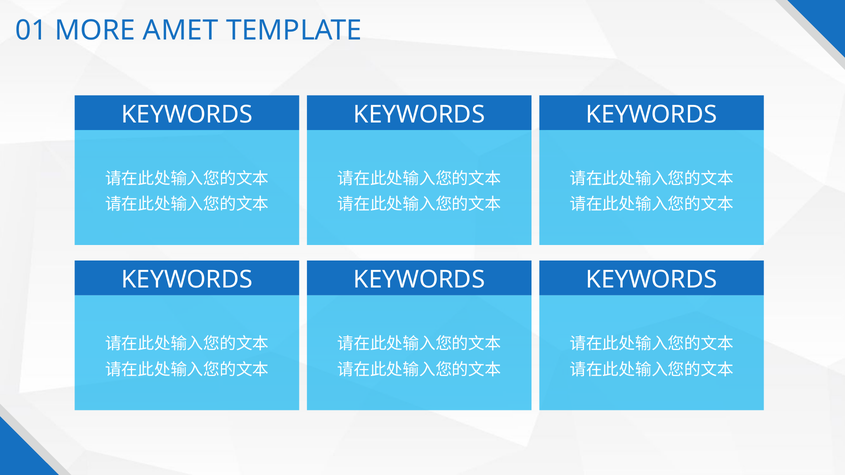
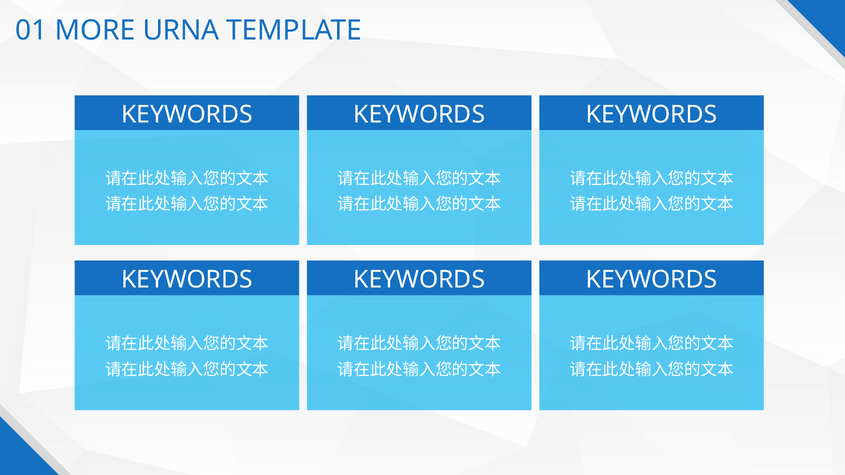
AMET: AMET -> URNA
